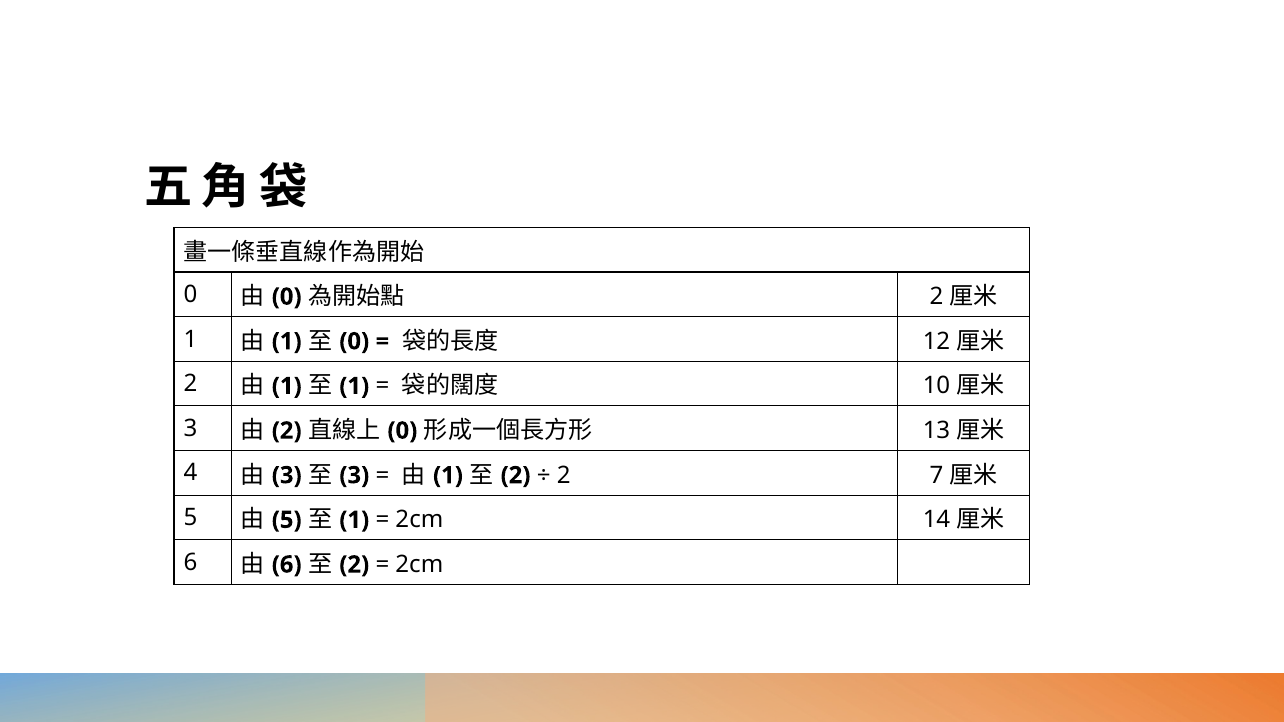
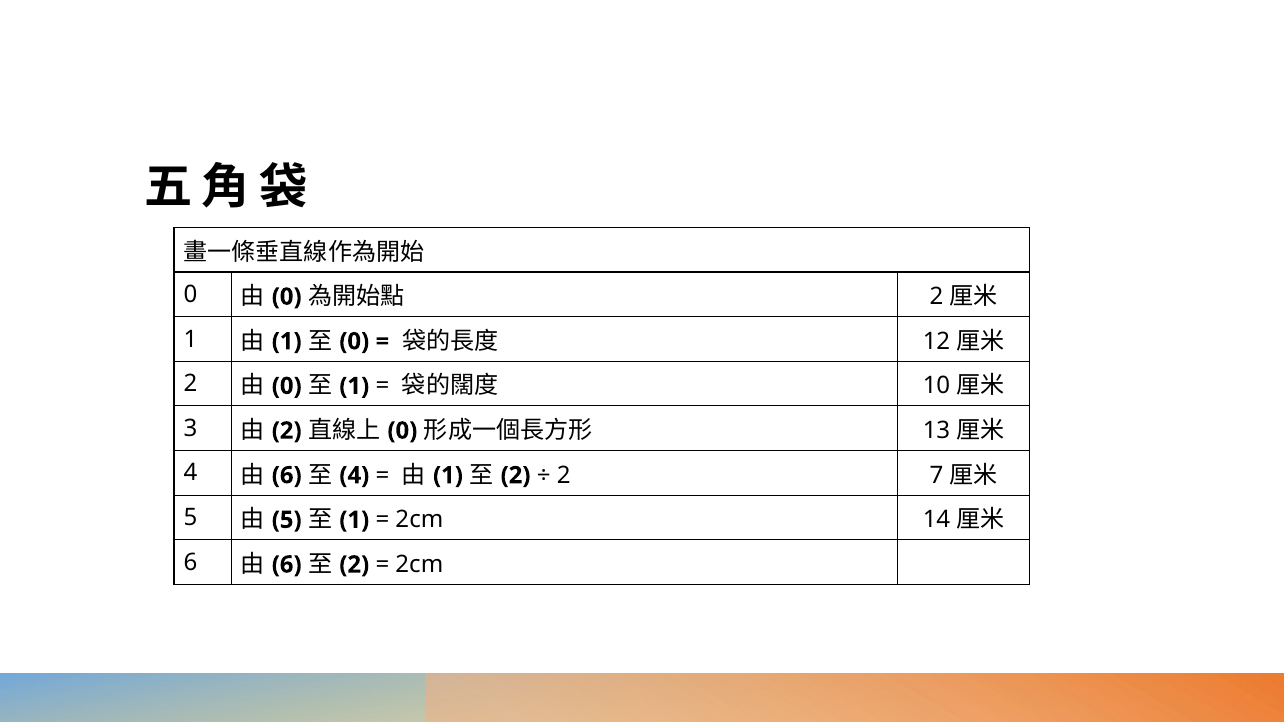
1 at (287, 386): 1 -> 0
3 at (287, 475): 3 -> 6
3 at (354, 475): 3 -> 4
